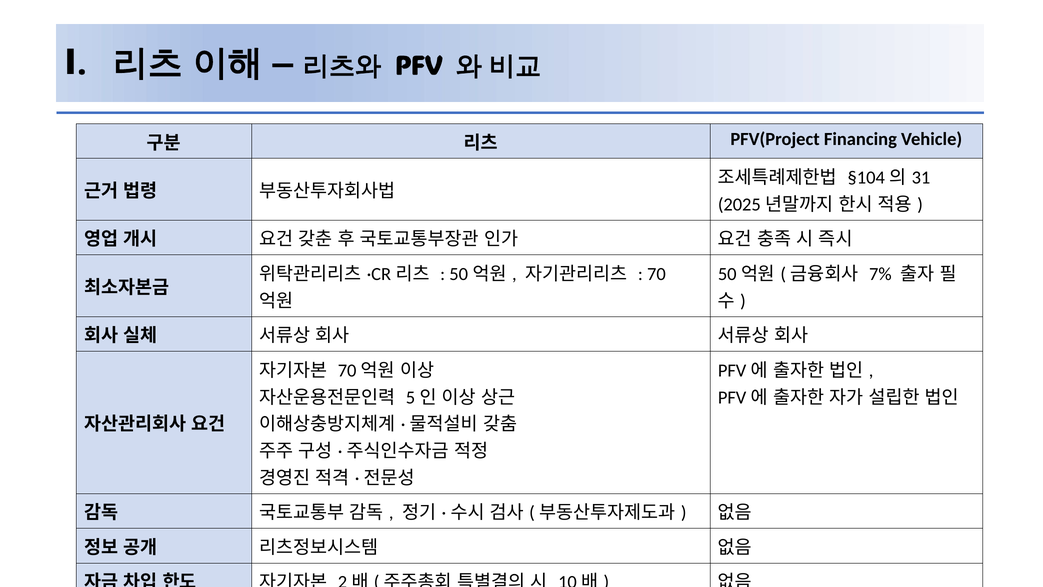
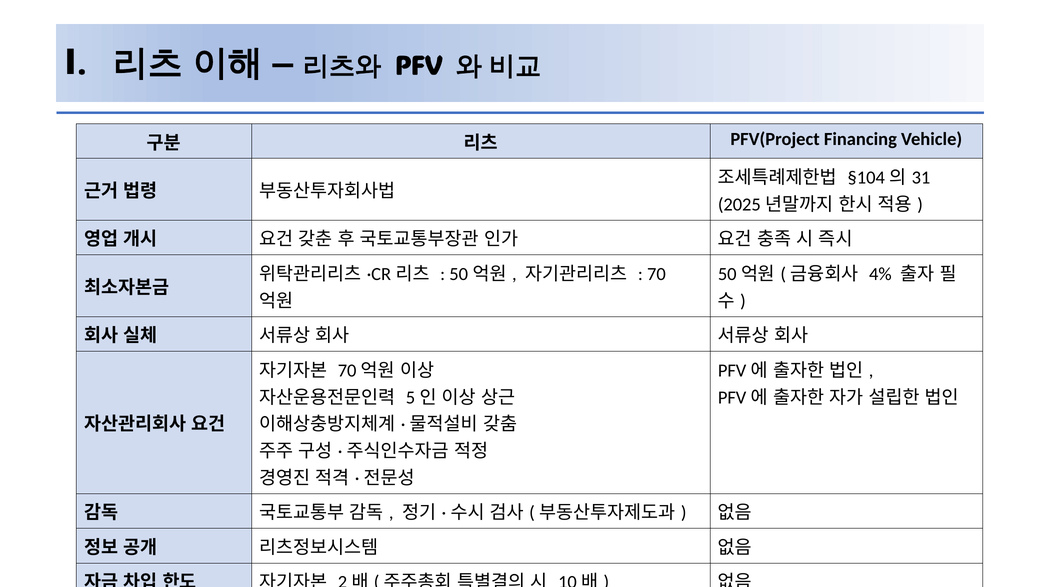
7%: 7% -> 4%
